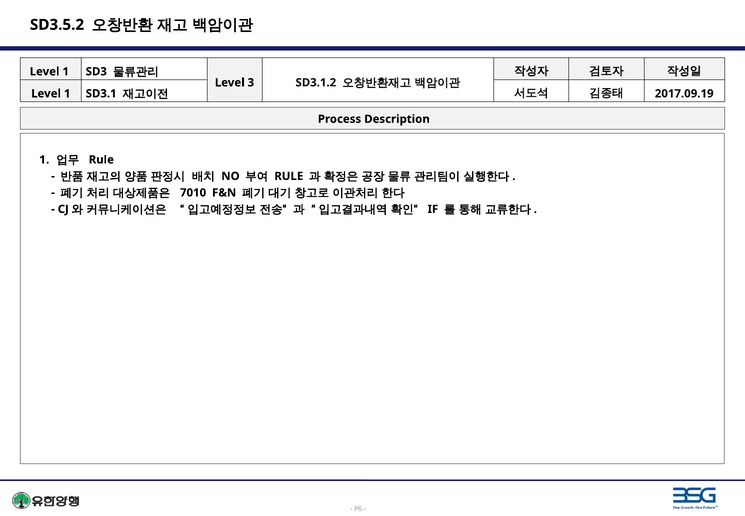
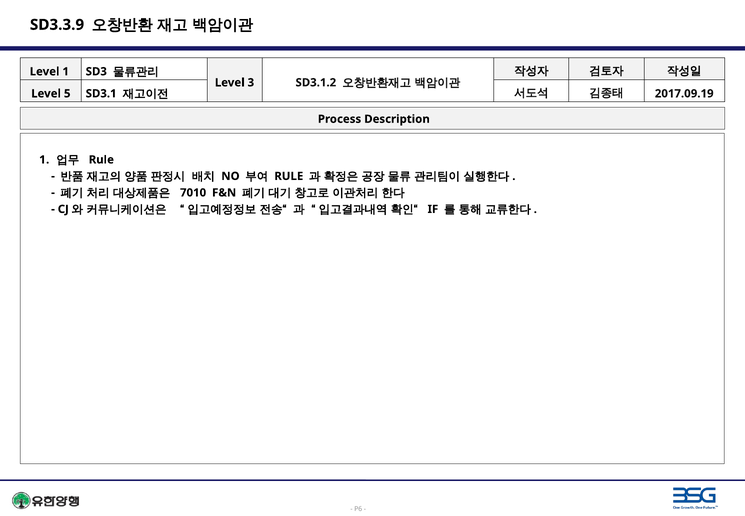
SD3.5.2: SD3.5.2 -> SD3.3.9
1 at (67, 94): 1 -> 5
